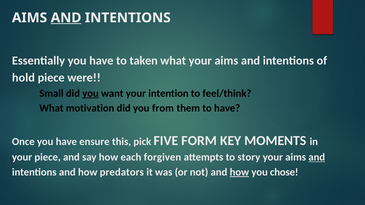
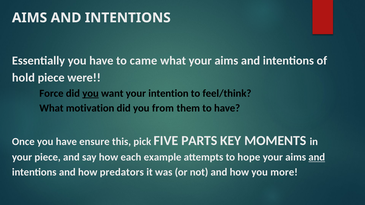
AND at (66, 18) underline: present -> none
taken: taken -> came
Small: Small -> Force
FORM: FORM -> PARTS
forgiven: forgiven -> example
story: story -> hope
how at (239, 172) underline: present -> none
chose: chose -> more
